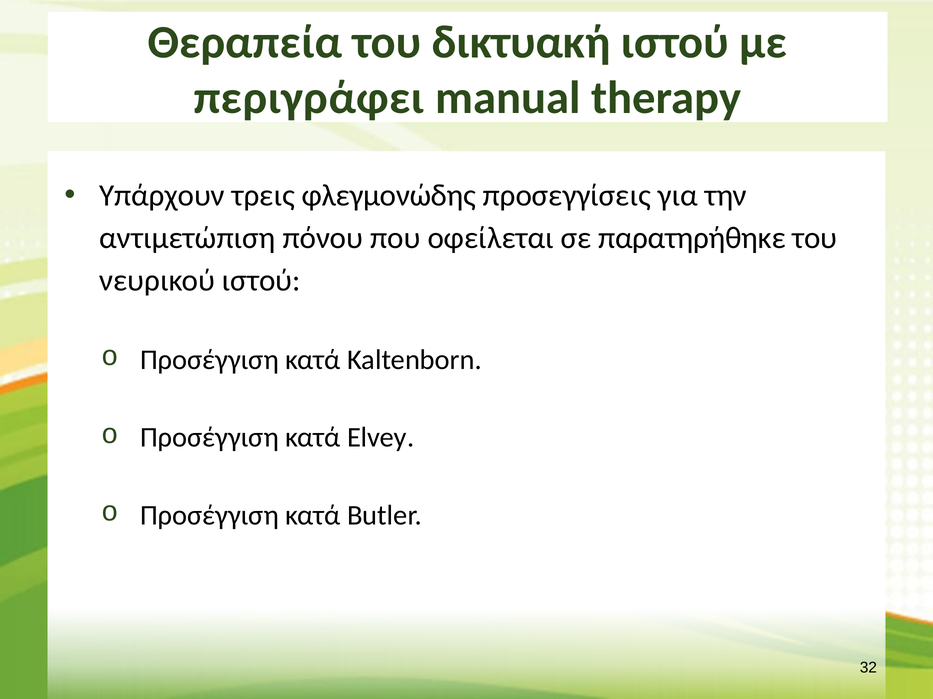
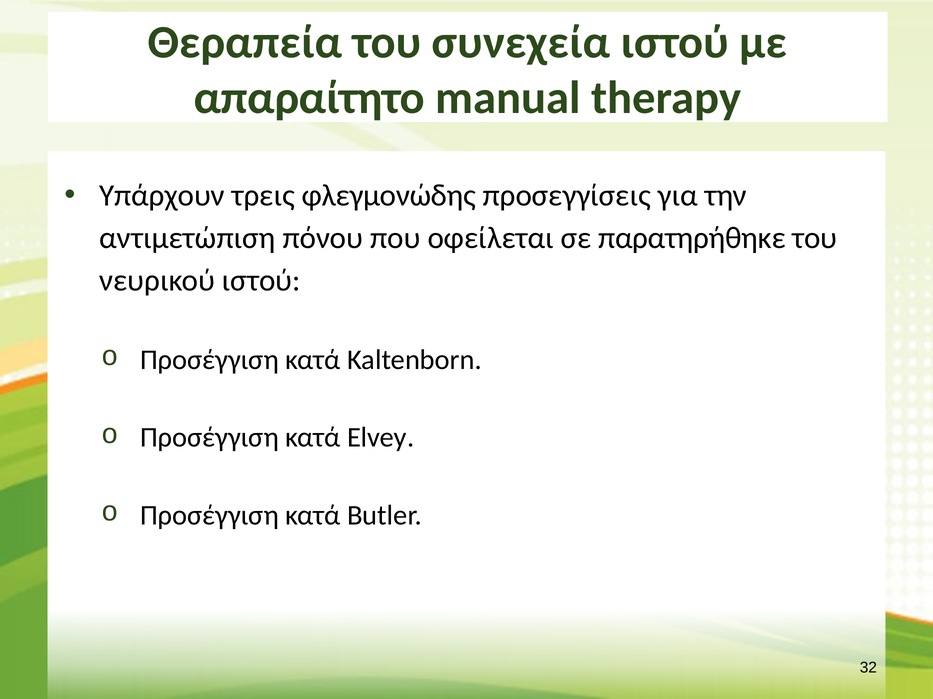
δικτυακή: δικτυακή -> συνεχεία
περιγράφει: περιγράφει -> απαραίτητο
